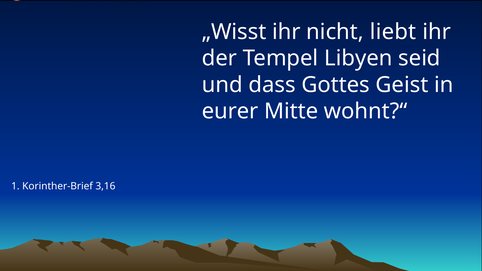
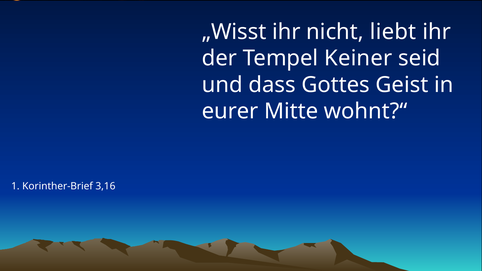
Libyen: Libyen -> Keiner
